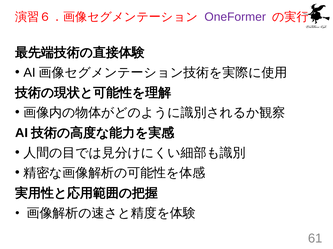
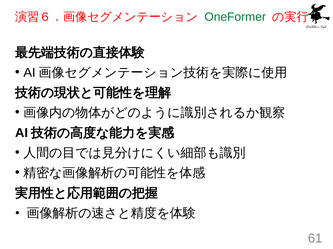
OneFormer colour: purple -> green
